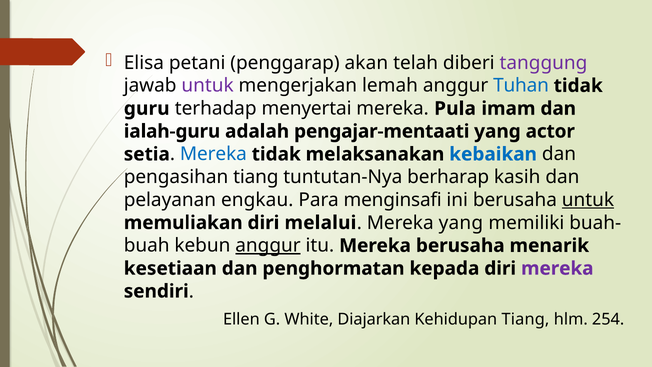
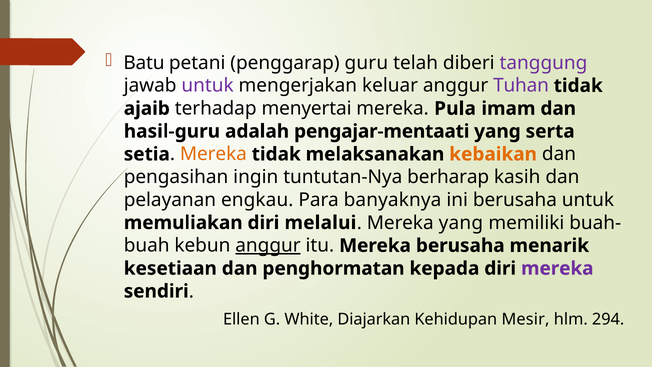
Elisa: Elisa -> Batu
akan: akan -> guru
lemah: lemah -> keluar
Tuhan colour: blue -> purple
guru: guru -> ajaib
ialah-guru: ialah-guru -> hasil-guru
actor: actor -> serta
Mereka at (213, 154) colour: blue -> orange
kebaikan colour: blue -> orange
pengasihan tiang: tiang -> ingin
menginsafi: menginsafi -> banyaknya
untuk at (588, 200) underline: present -> none
Kehidupan Tiang: Tiang -> Mesir
254: 254 -> 294
